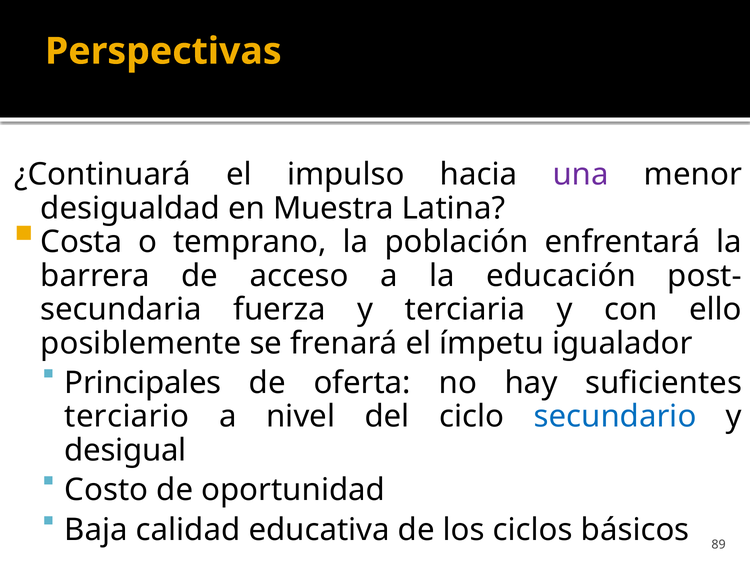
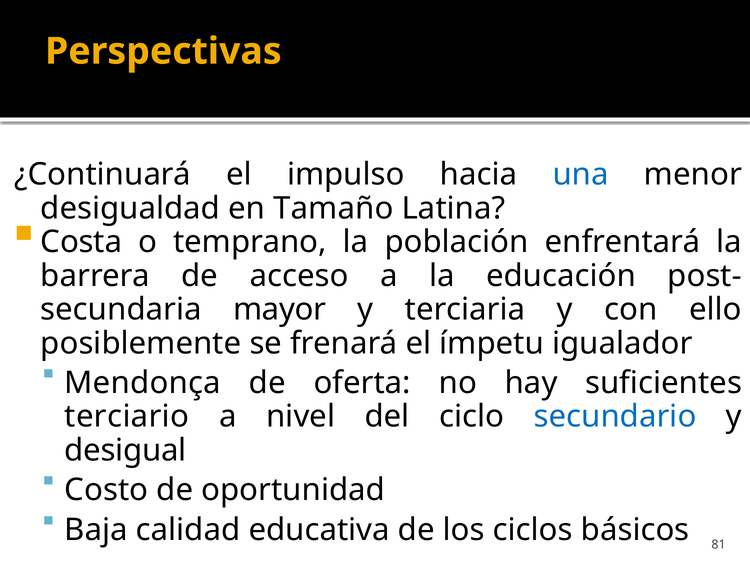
una colour: purple -> blue
Muestra: Muestra -> Tamaño
fuerza: fuerza -> mayor
Principales: Principales -> Mendonça
89: 89 -> 81
